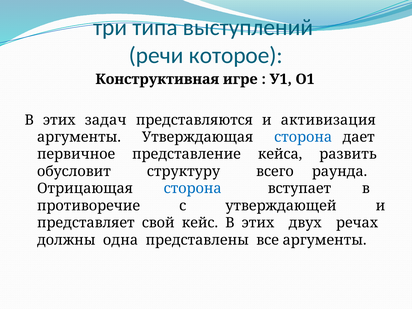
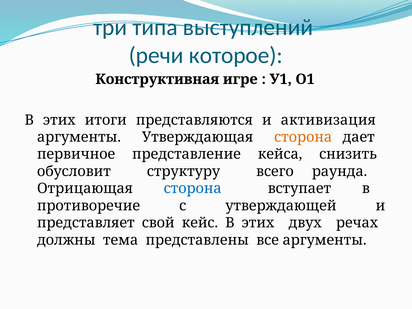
задач: задач -> итоги
сторона at (303, 137) colour: blue -> orange
развить: развить -> снизить
одна: одна -> тема
